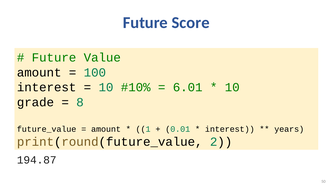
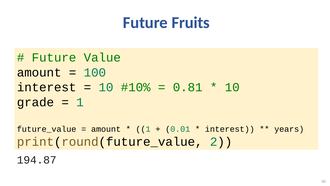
Score: Score -> Fruits
6.01: 6.01 -> 0.81
8 at (80, 102): 8 -> 1
